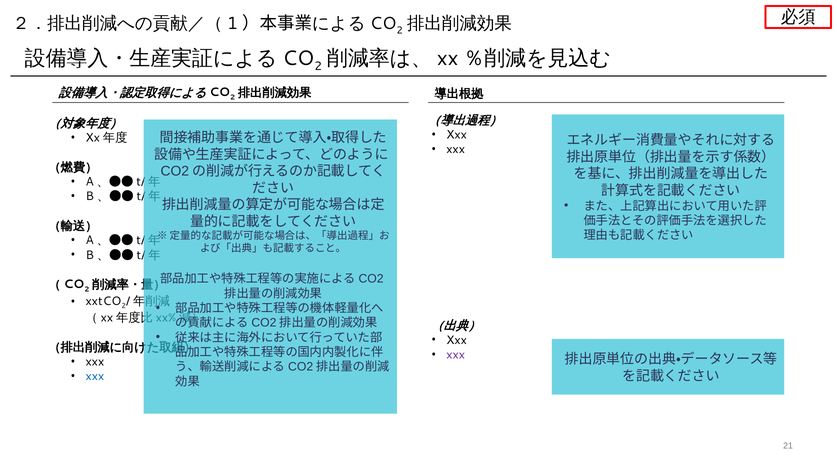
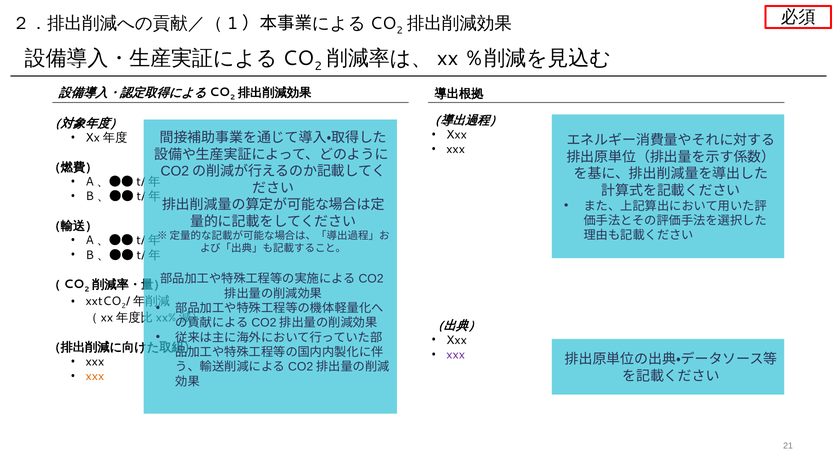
xxx at (95, 376) colour: blue -> orange
